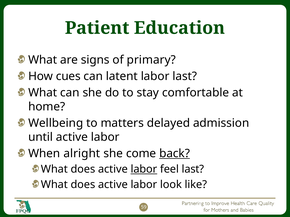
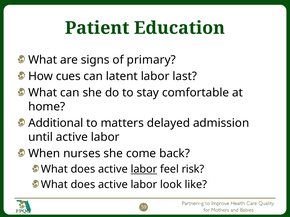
Wellbeing: Wellbeing -> Additional
alright: alright -> nurses
back underline: present -> none
feel last: last -> risk
